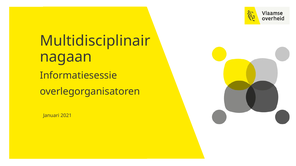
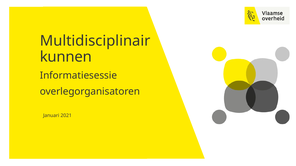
nagaan: nagaan -> kunnen
